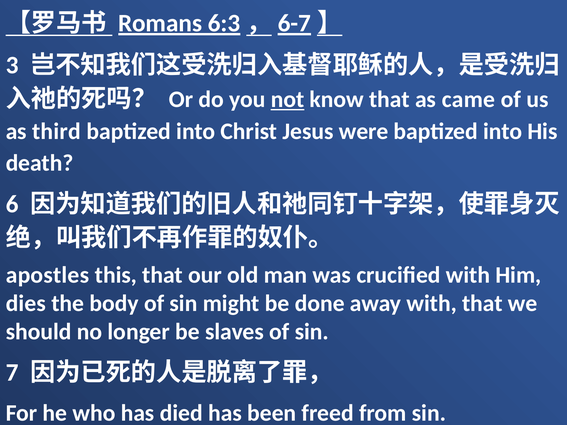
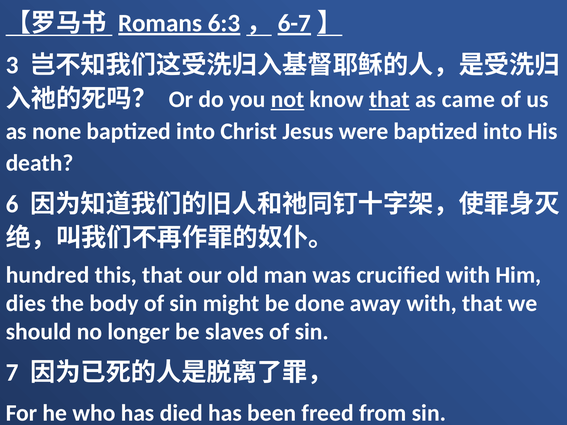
that at (389, 99) underline: none -> present
third: third -> none
apostles: apostles -> hundred
